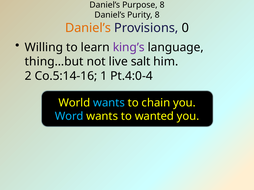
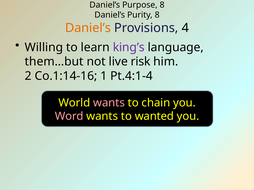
0: 0 -> 4
thing…but: thing…but -> them…but
salt: salt -> risk
Co.5:14-16: Co.5:14-16 -> Co.1:14-16
Pt.4:0-4: Pt.4:0-4 -> Pt.4:1-4
wants at (109, 103) colour: light blue -> pink
Word colour: light blue -> pink
